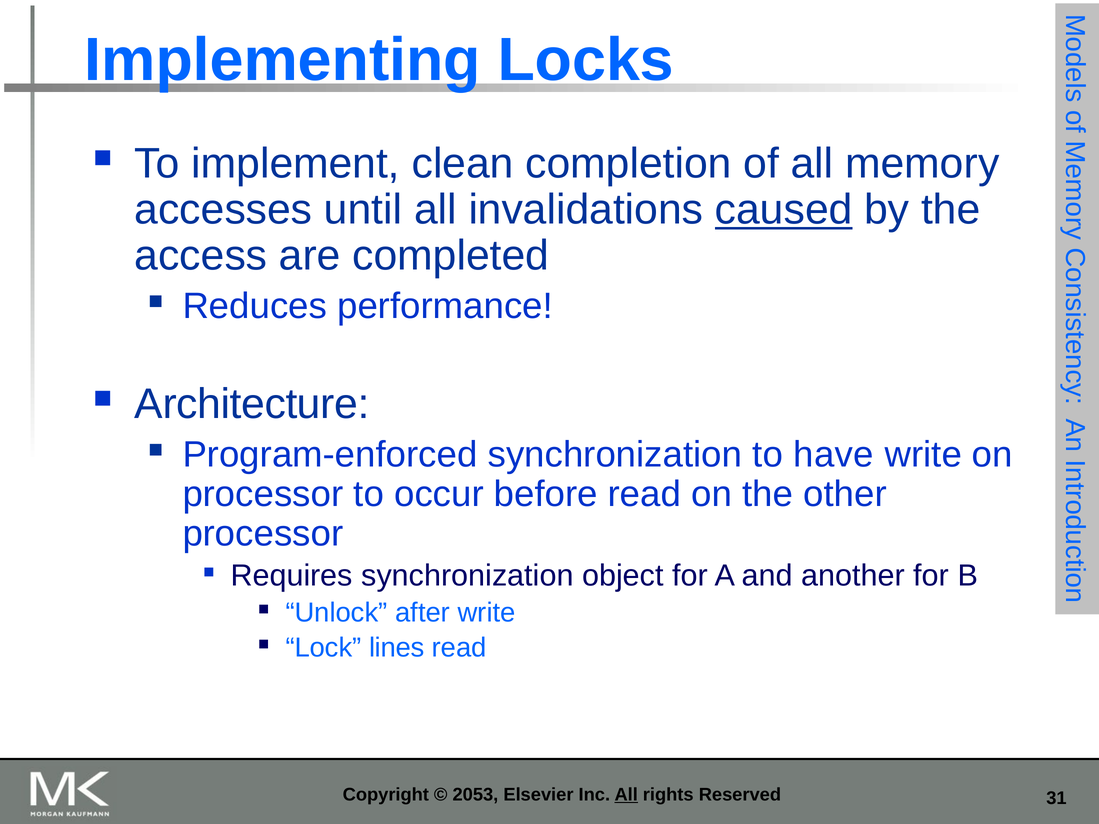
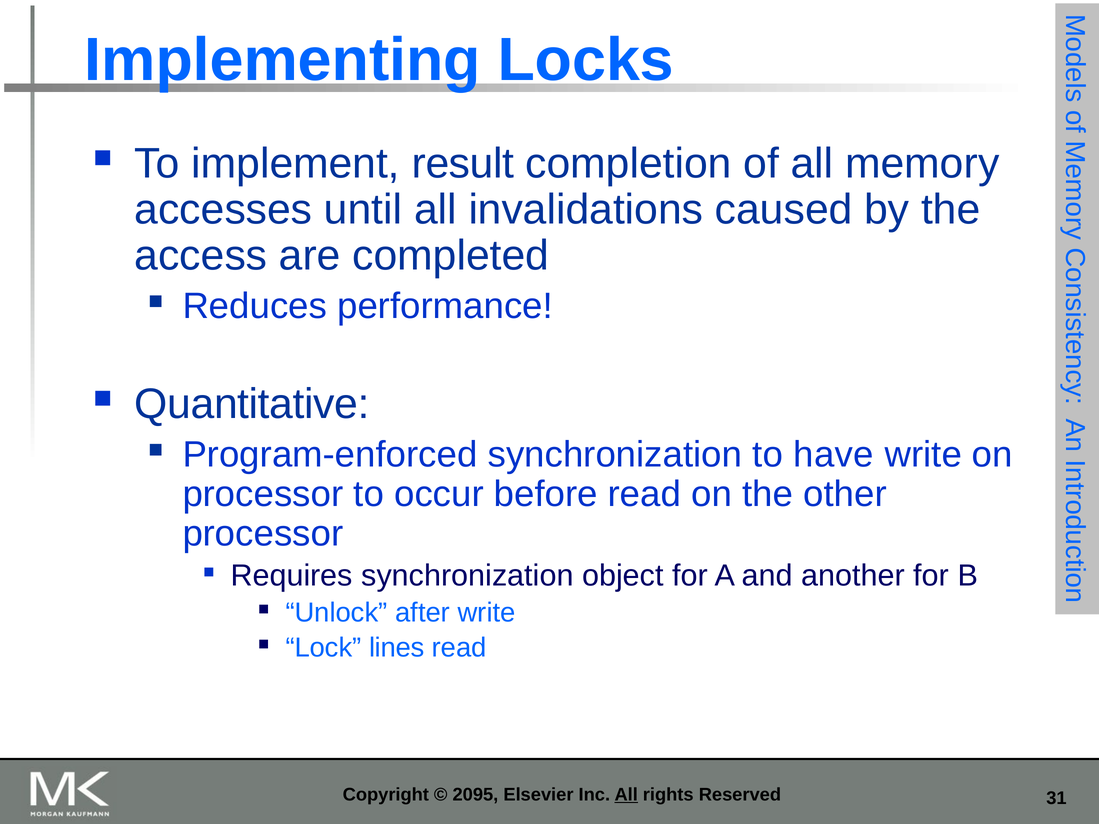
clean: clean -> result
caused underline: present -> none
Architecture: Architecture -> Quantitative
2053: 2053 -> 2095
